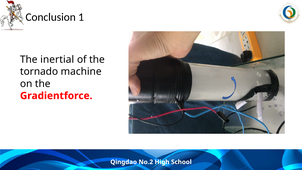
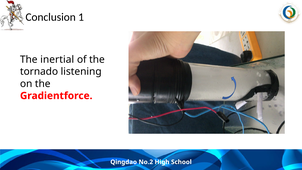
machine: machine -> listening
